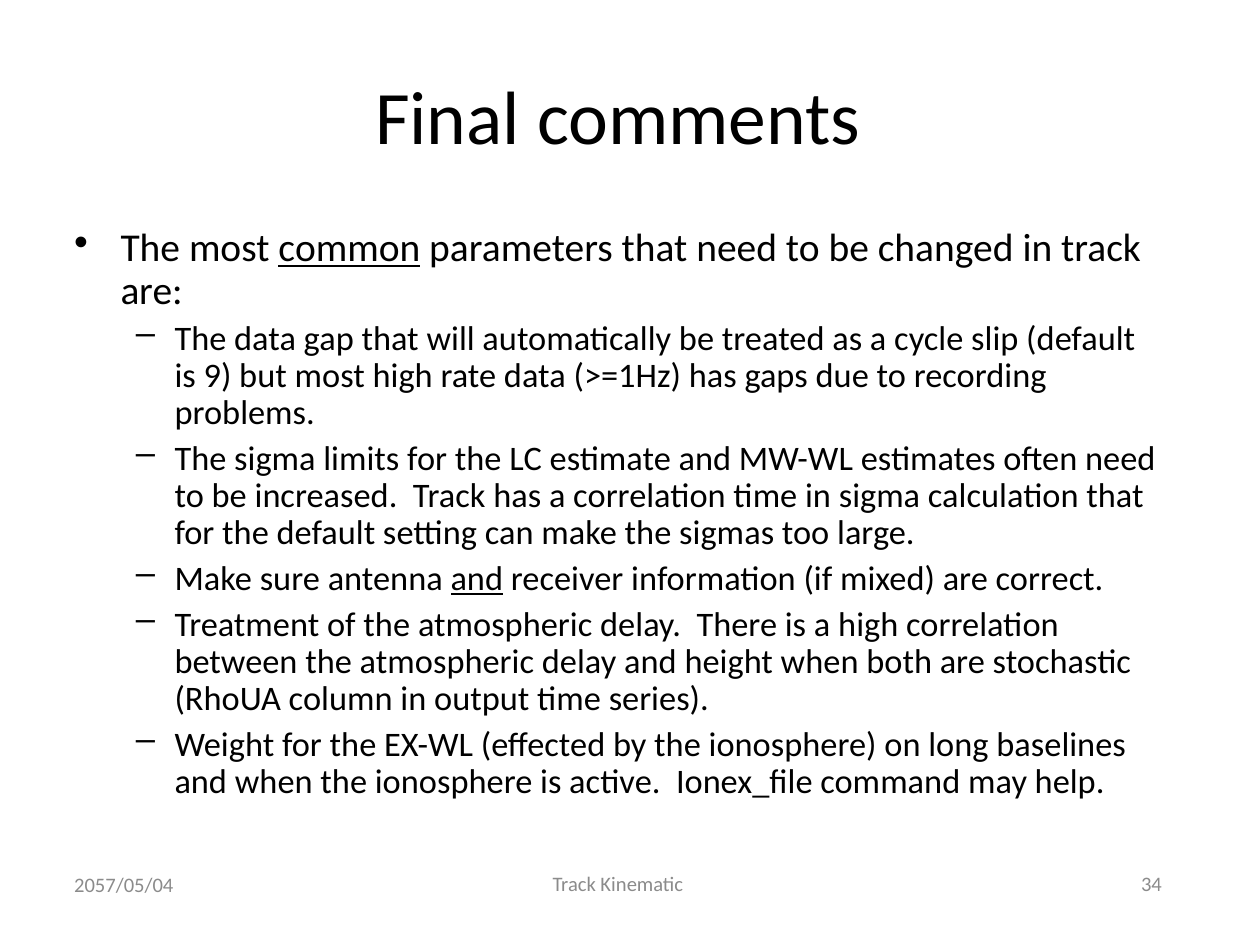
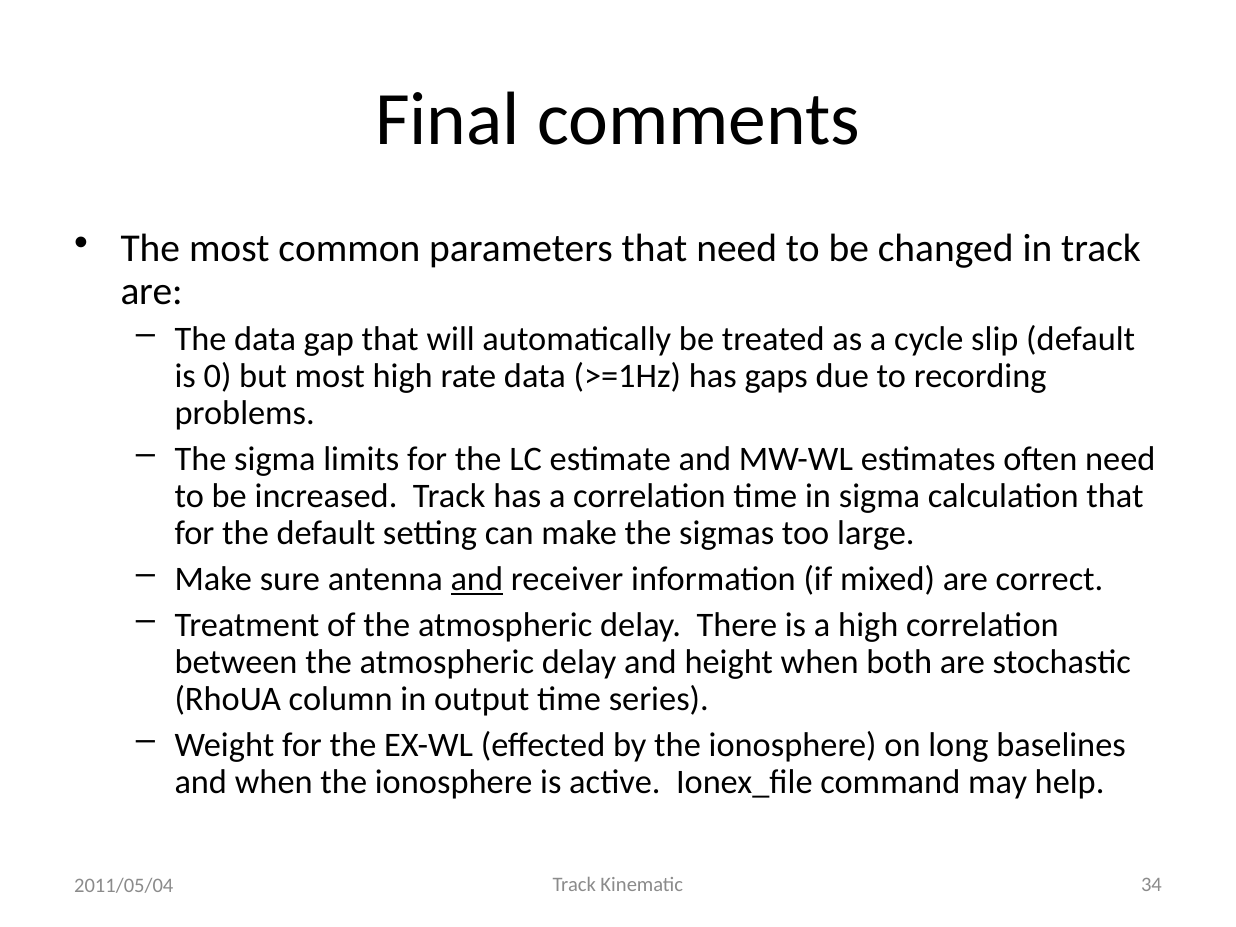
common underline: present -> none
9: 9 -> 0
2057/05/04: 2057/05/04 -> 2011/05/04
